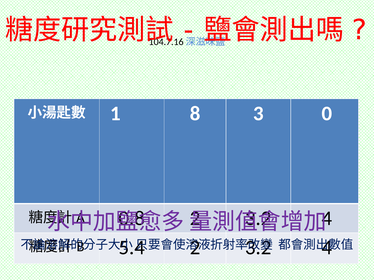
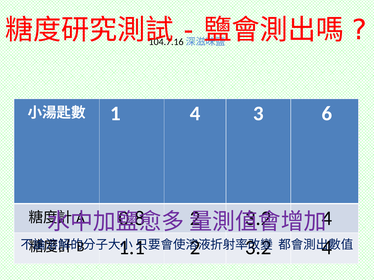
1 8: 8 -> 4
0: 0 -> 6
5.4: 5.4 -> 1.1
